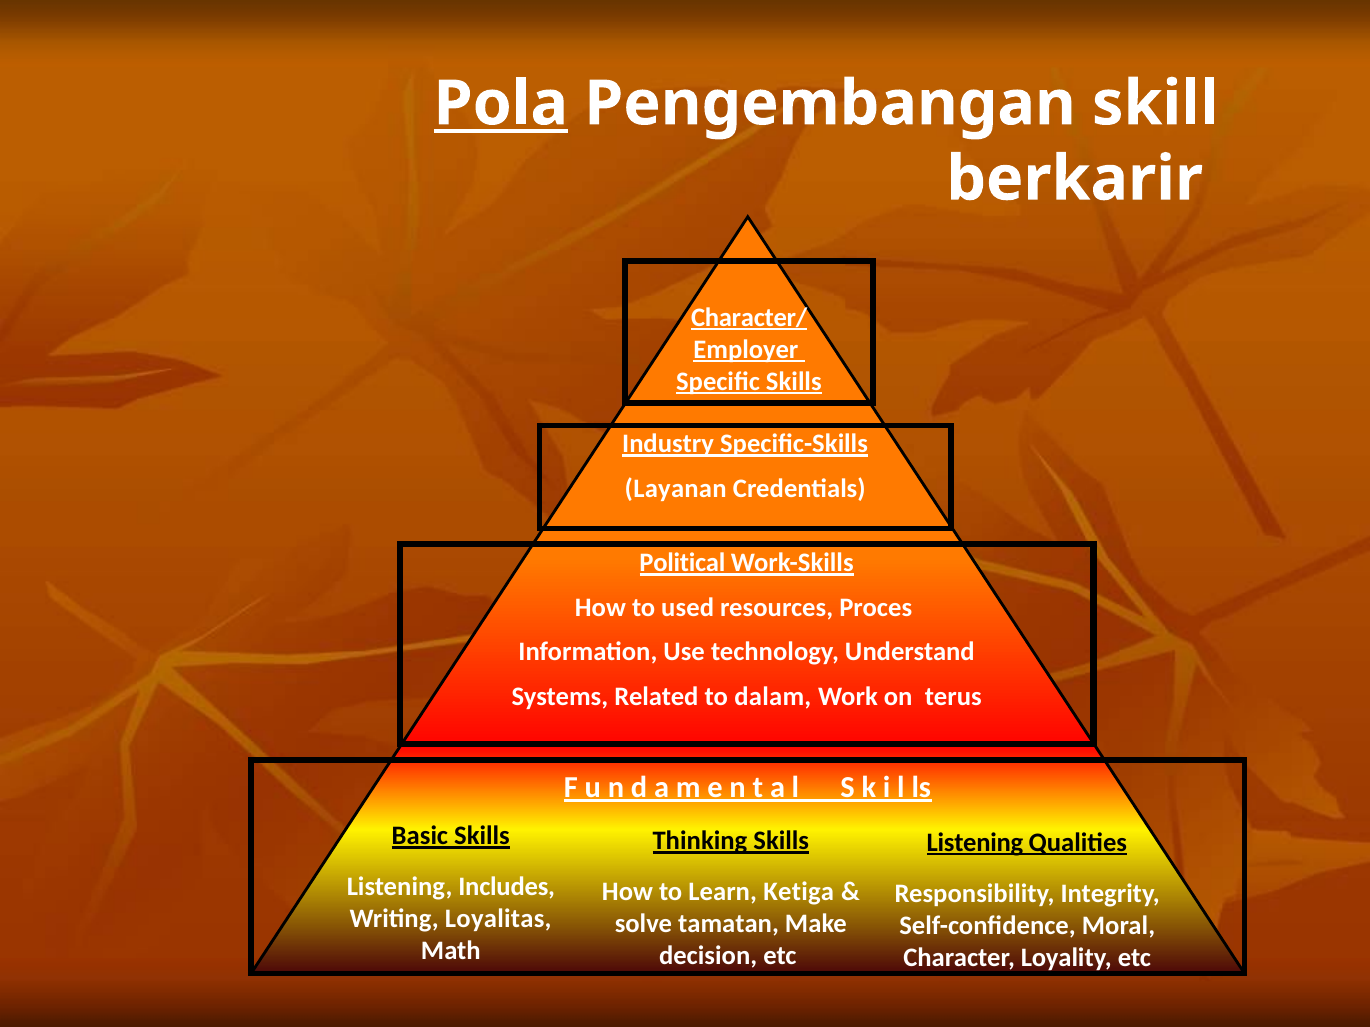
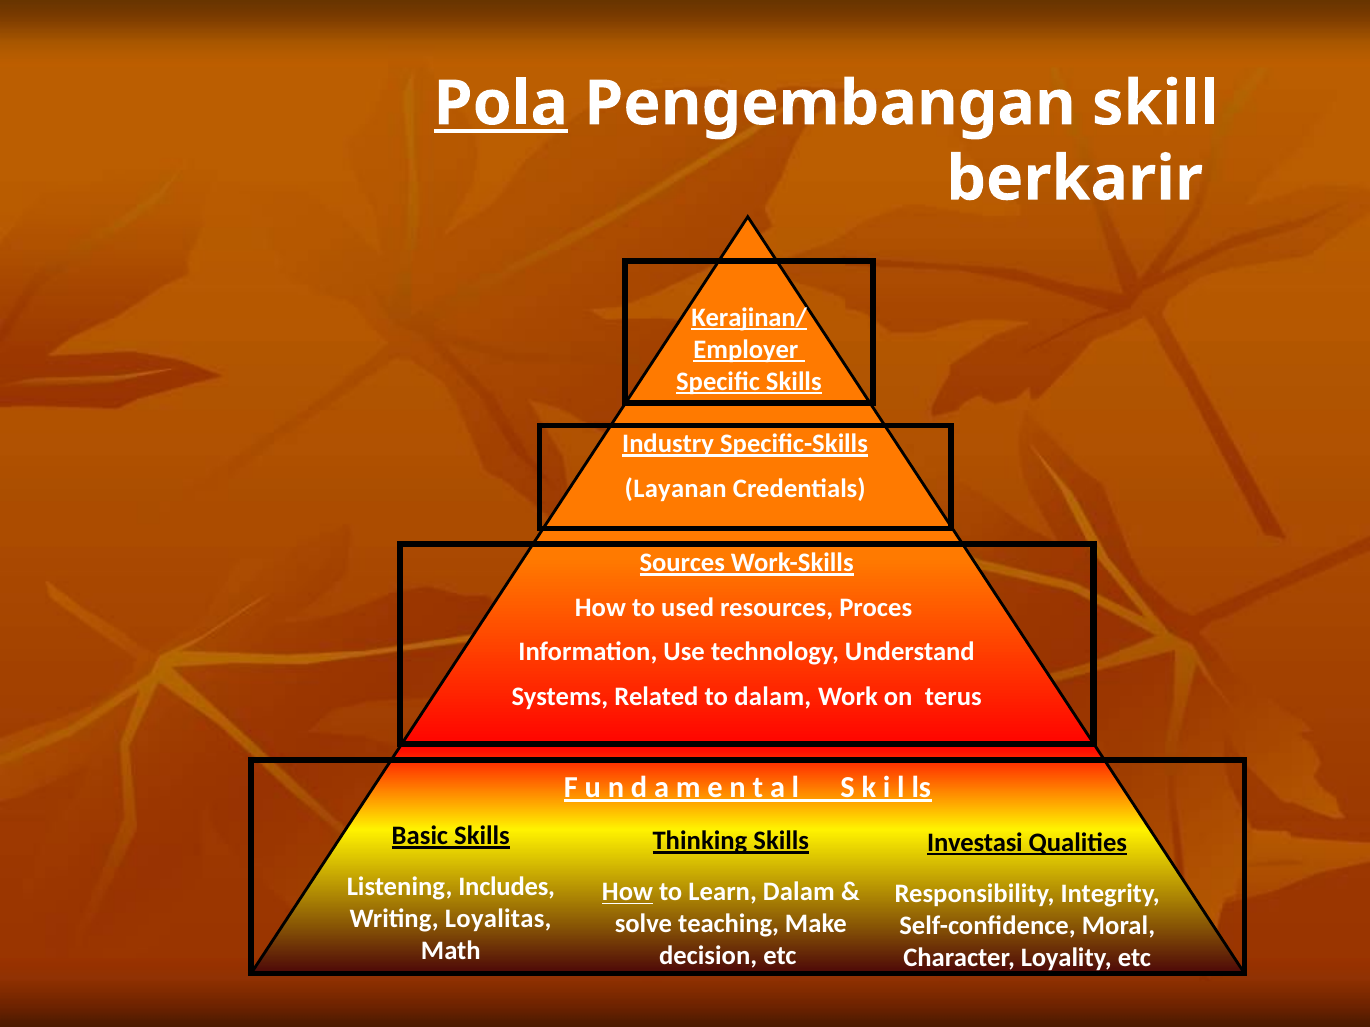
Character/: Character/ -> Kerajinan/
Political: Political -> Sources
Listening at (975, 843): Listening -> Investasi
How at (627, 892) underline: none -> present
Learn Ketiga: Ketiga -> Dalam
tamatan: tamatan -> teaching
